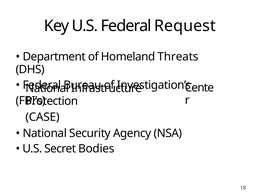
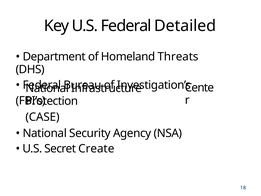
Request: Request -> Detailed
Bodies: Bodies -> Create
